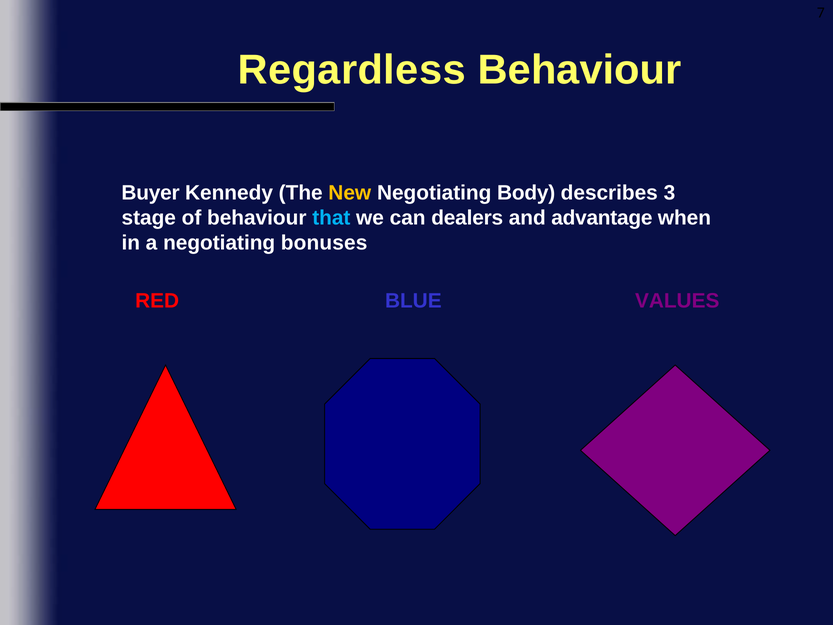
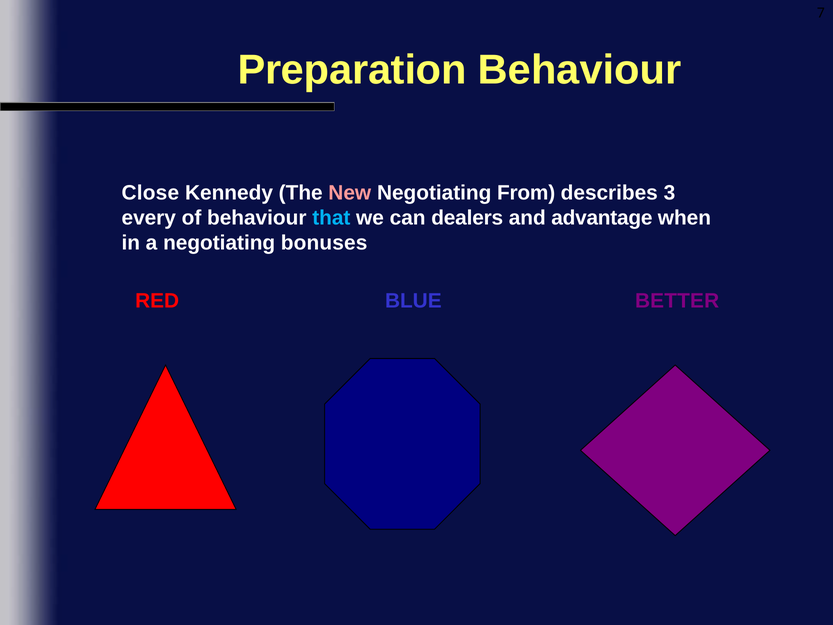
Regardless: Regardless -> Preparation
Buyer: Buyer -> Close
New colour: yellow -> pink
Body: Body -> From
stage: stage -> every
VALUES: VALUES -> BETTER
